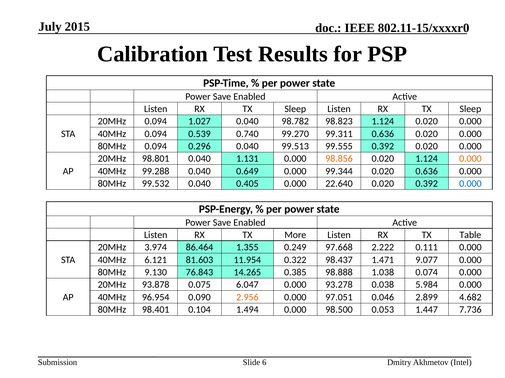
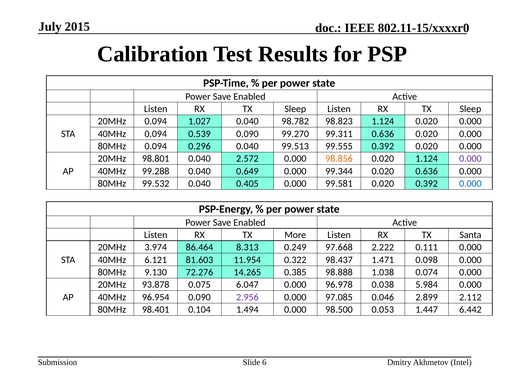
0.539 0.740: 0.740 -> 0.090
1.131: 1.131 -> 2.572
0.000 at (470, 159) colour: orange -> purple
22.640: 22.640 -> 99.581
Table: Table -> Santa
1.355: 1.355 -> 8.313
9.077: 9.077 -> 0.098
76.843: 76.843 -> 72.276
93.278: 93.278 -> 96.978
2.956 colour: orange -> purple
97.051: 97.051 -> 97.085
4.682: 4.682 -> 2.112
7.736: 7.736 -> 6.442
